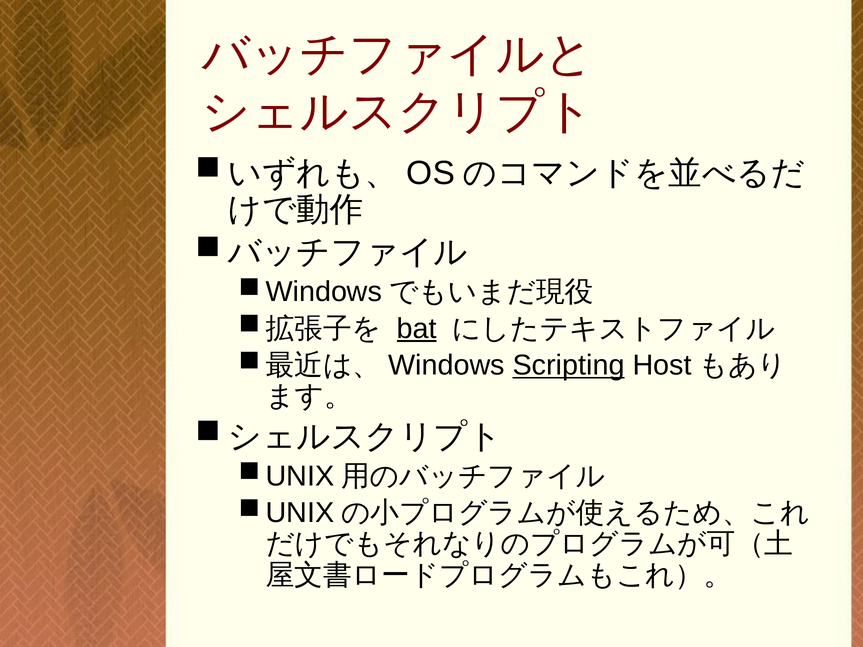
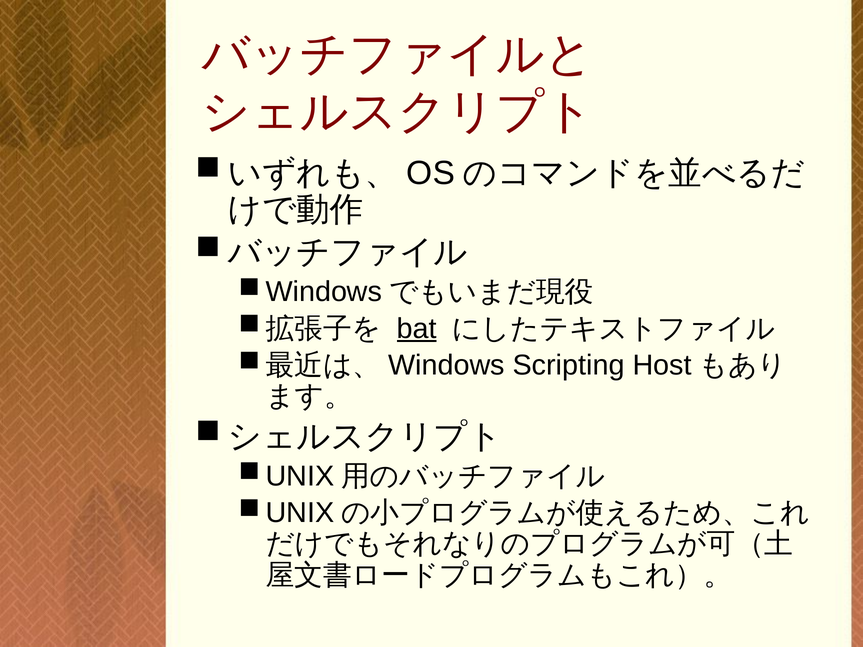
Scripting underline: present -> none
